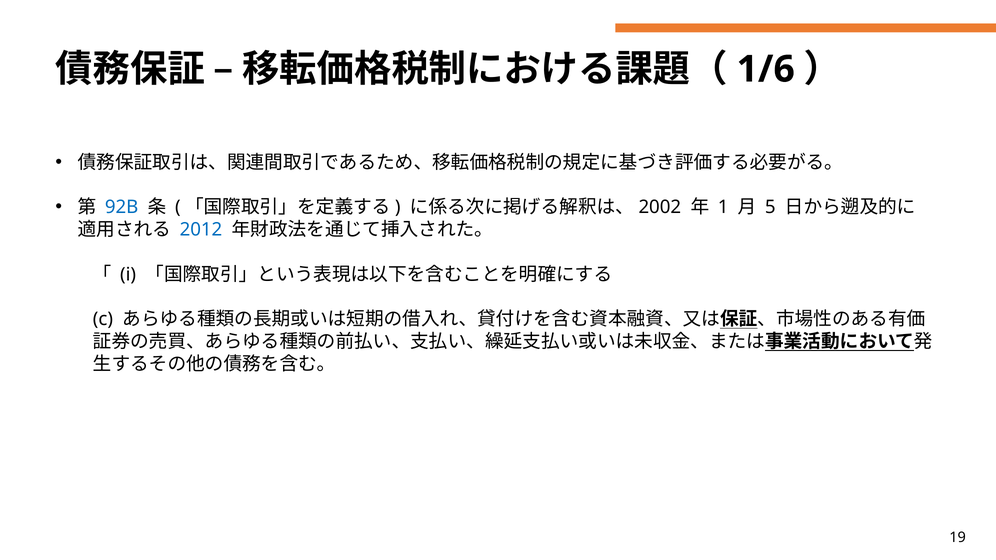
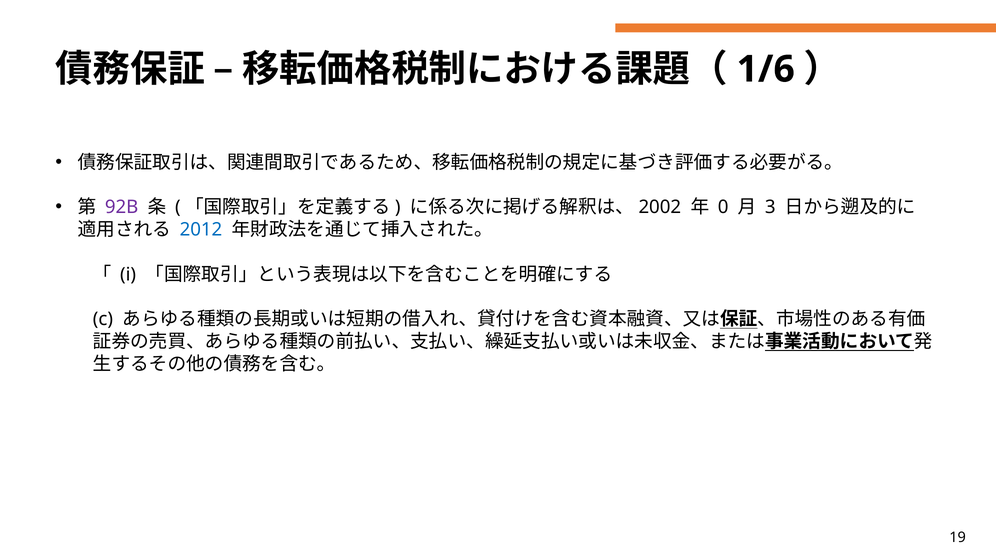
92B colour: blue -> purple
1: 1 -> 0
5: 5 -> 3
